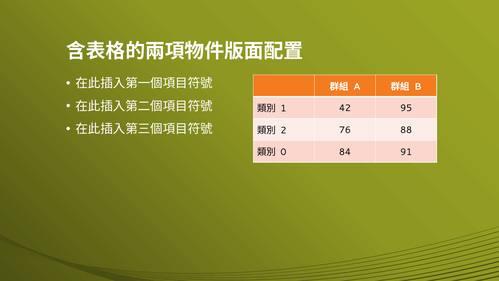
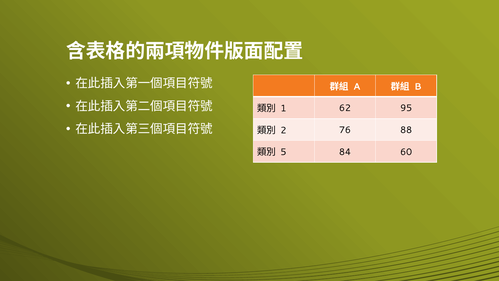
42: 42 -> 62
0: 0 -> 5
91: 91 -> 60
